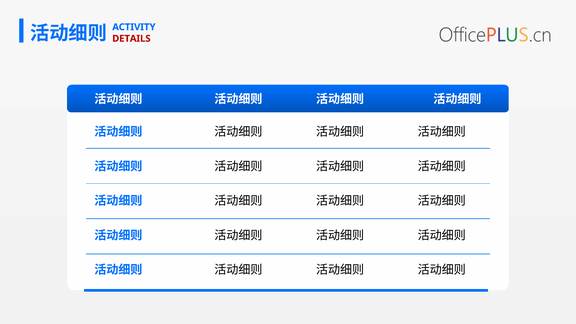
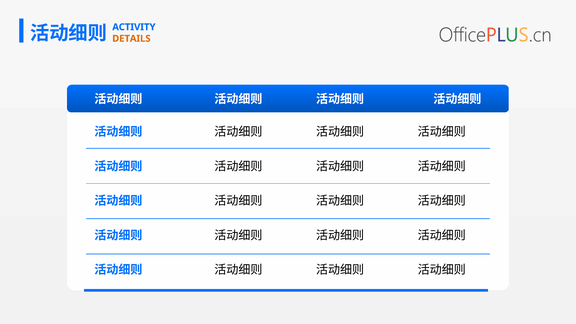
DETAILS colour: red -> orange
